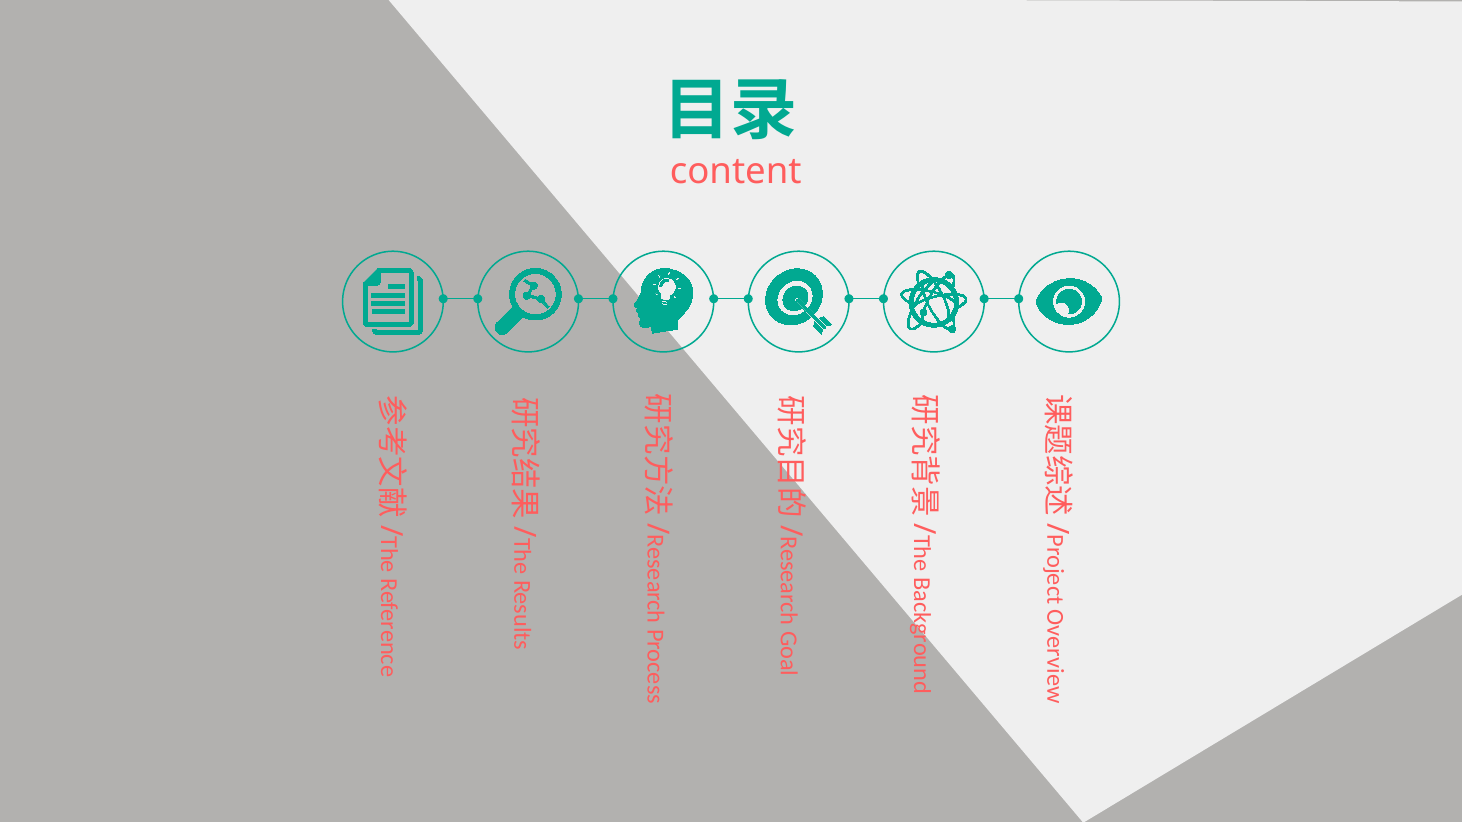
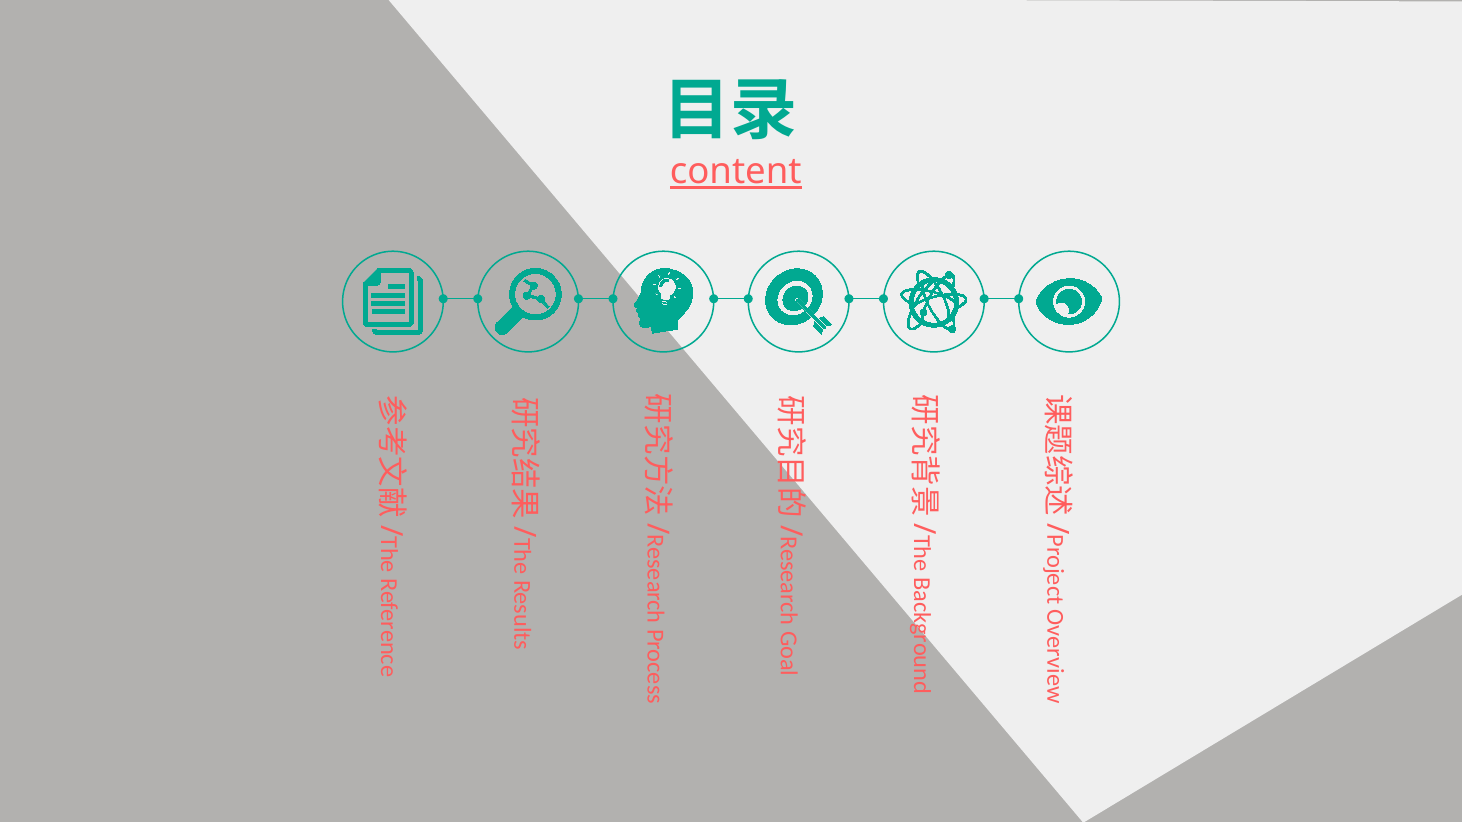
content underline: none -> present
